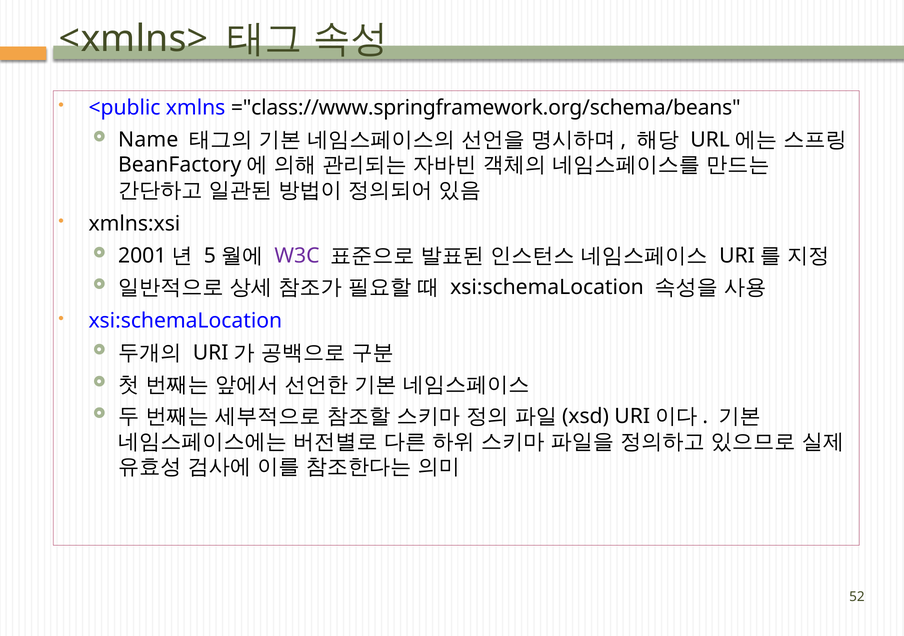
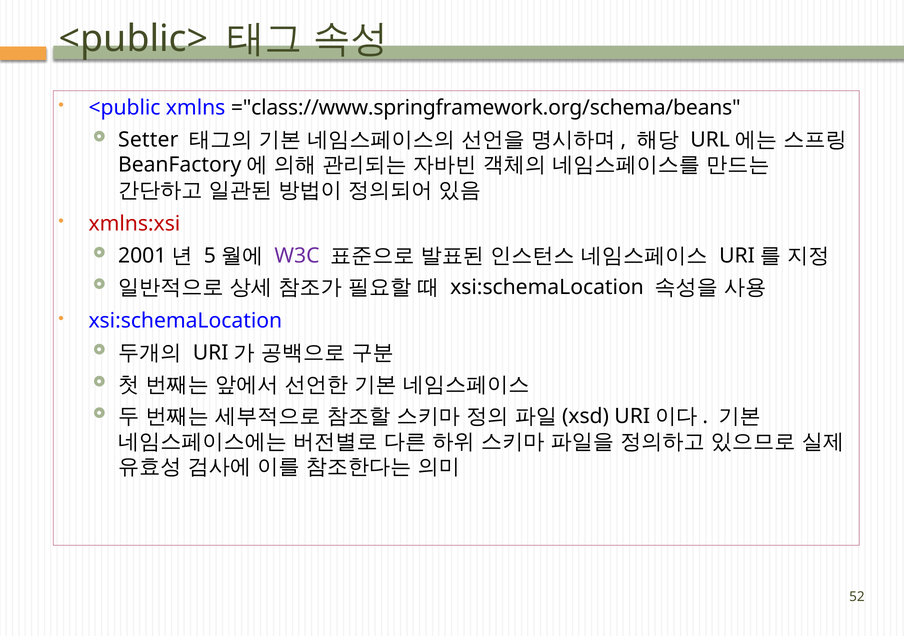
<xmlns>: <xmlns> -> <public>
Name: Name -> Setter
xmlns:xsi colour: black -> red
